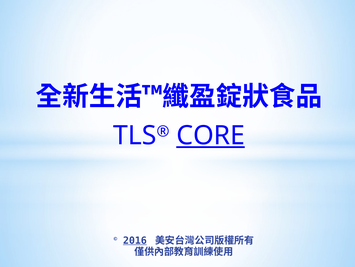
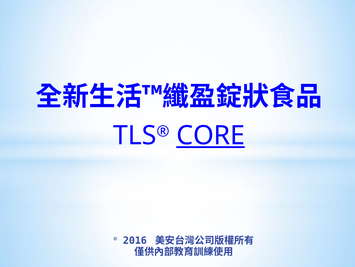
2016 underline: present -> none
